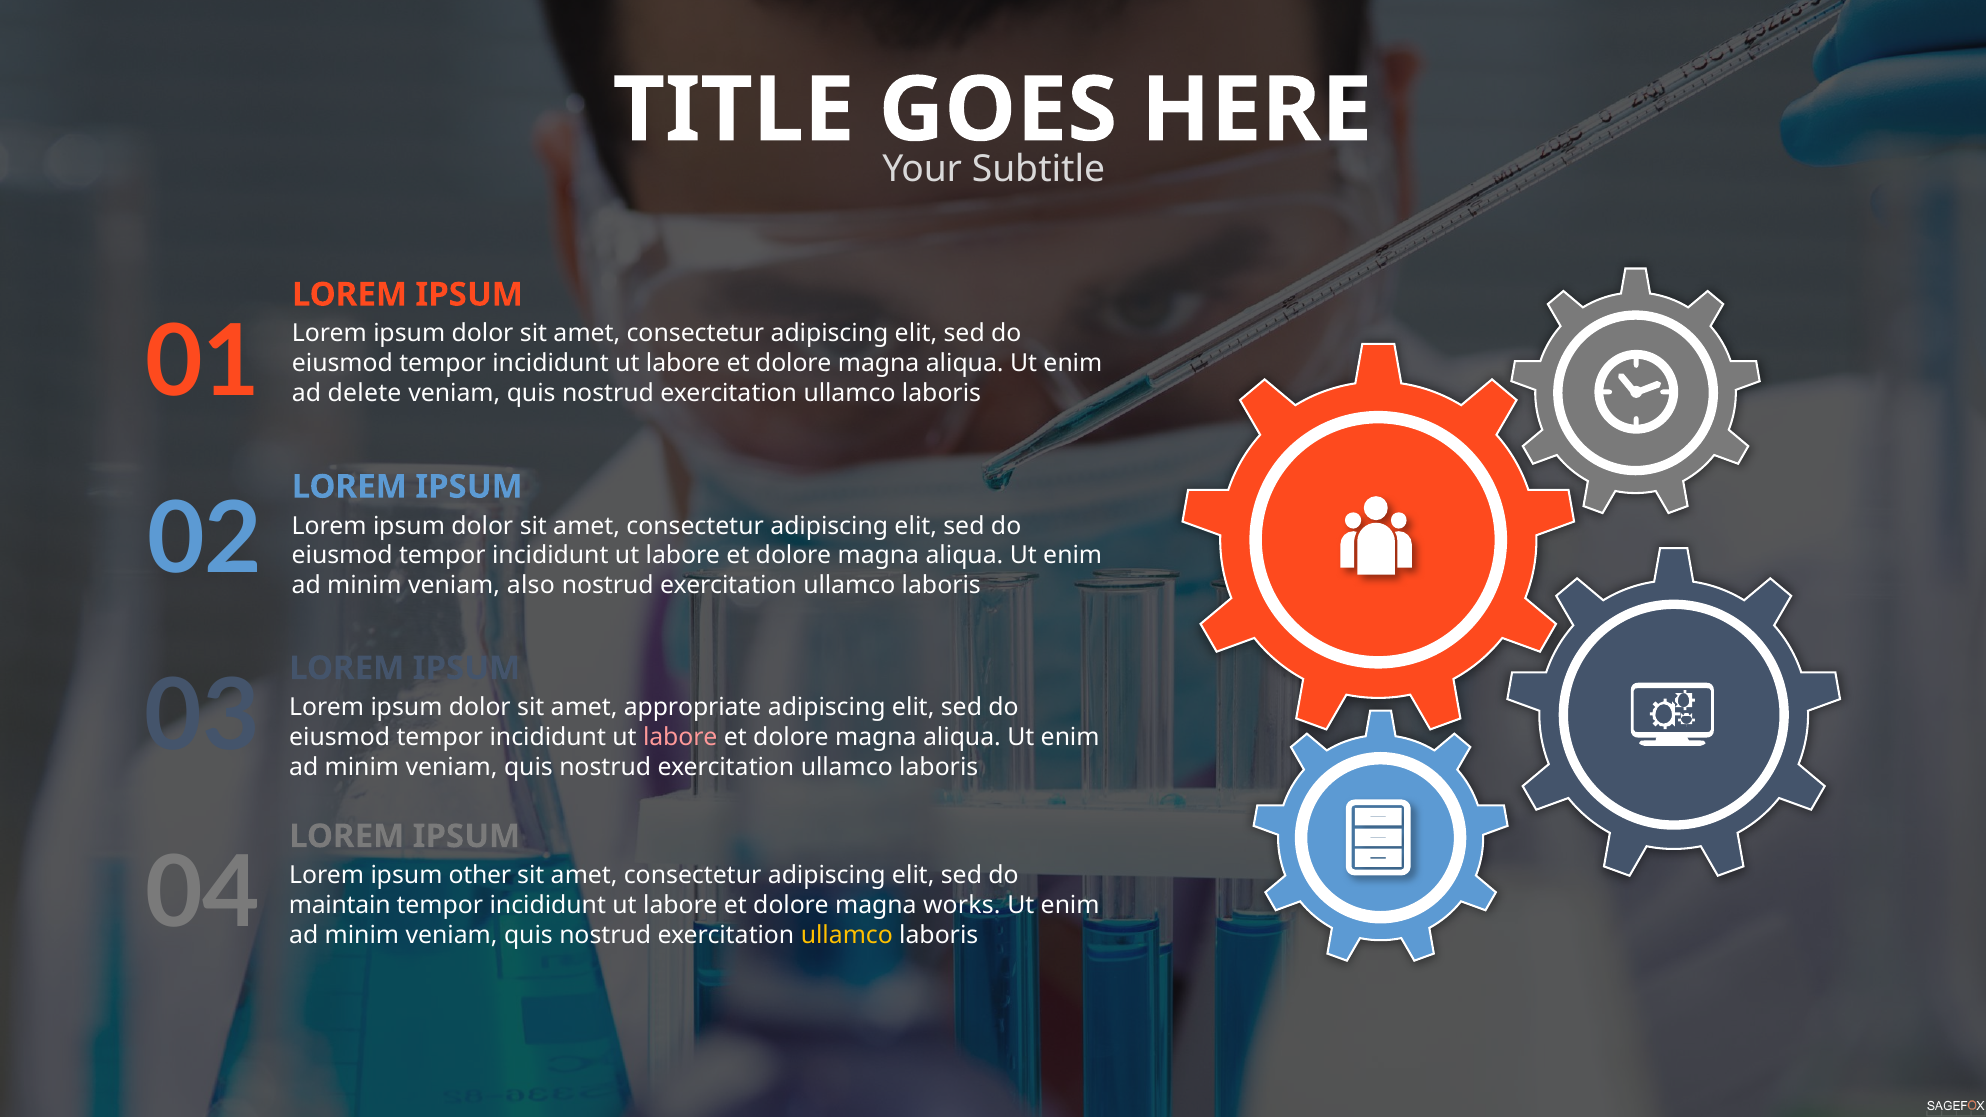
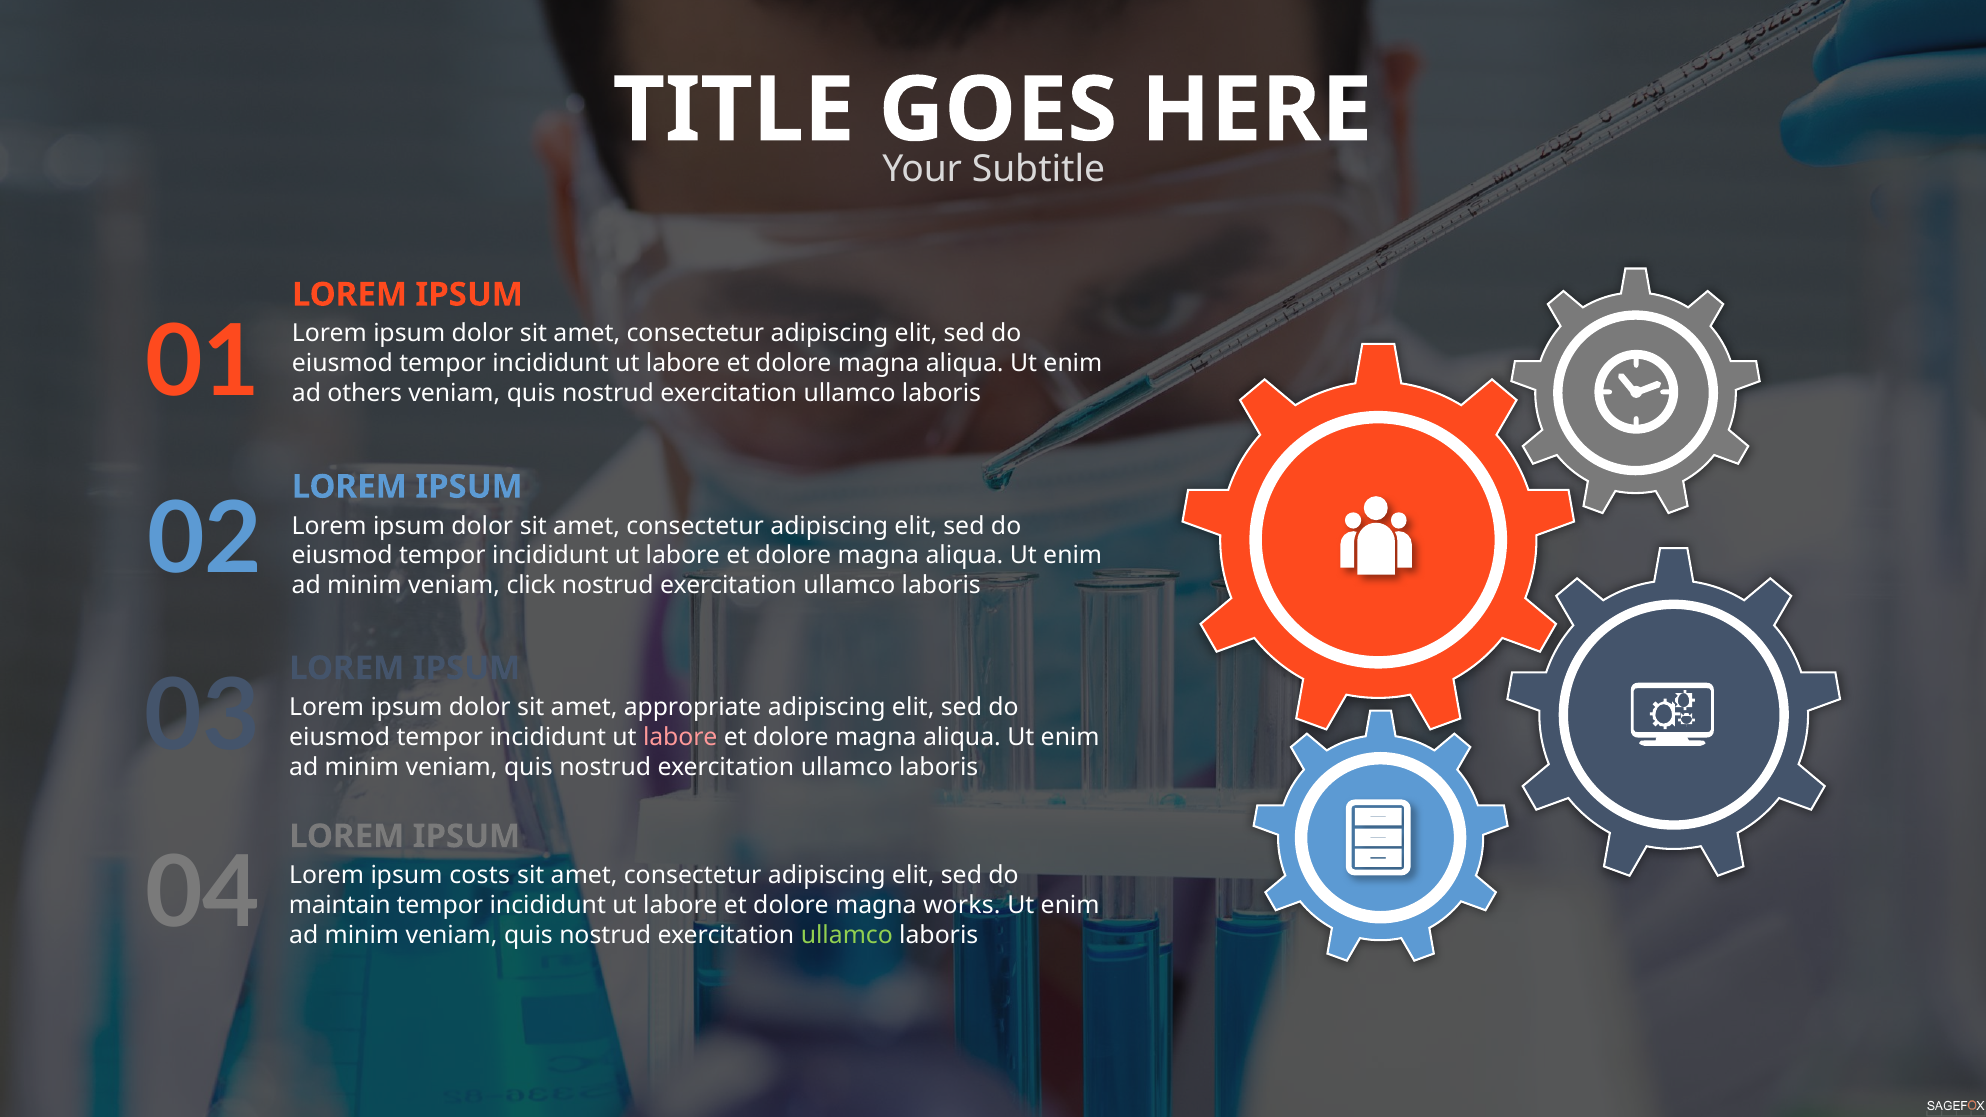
delete: delete -> others
also: also -> click
other: other -> costs
ullamco at (847, 935) colour: yellow -> light green
